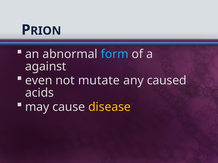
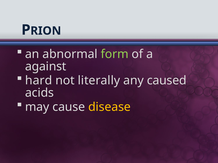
form colour: light blue -> light green
even: even -> hard
mutate: mutate -> literally
